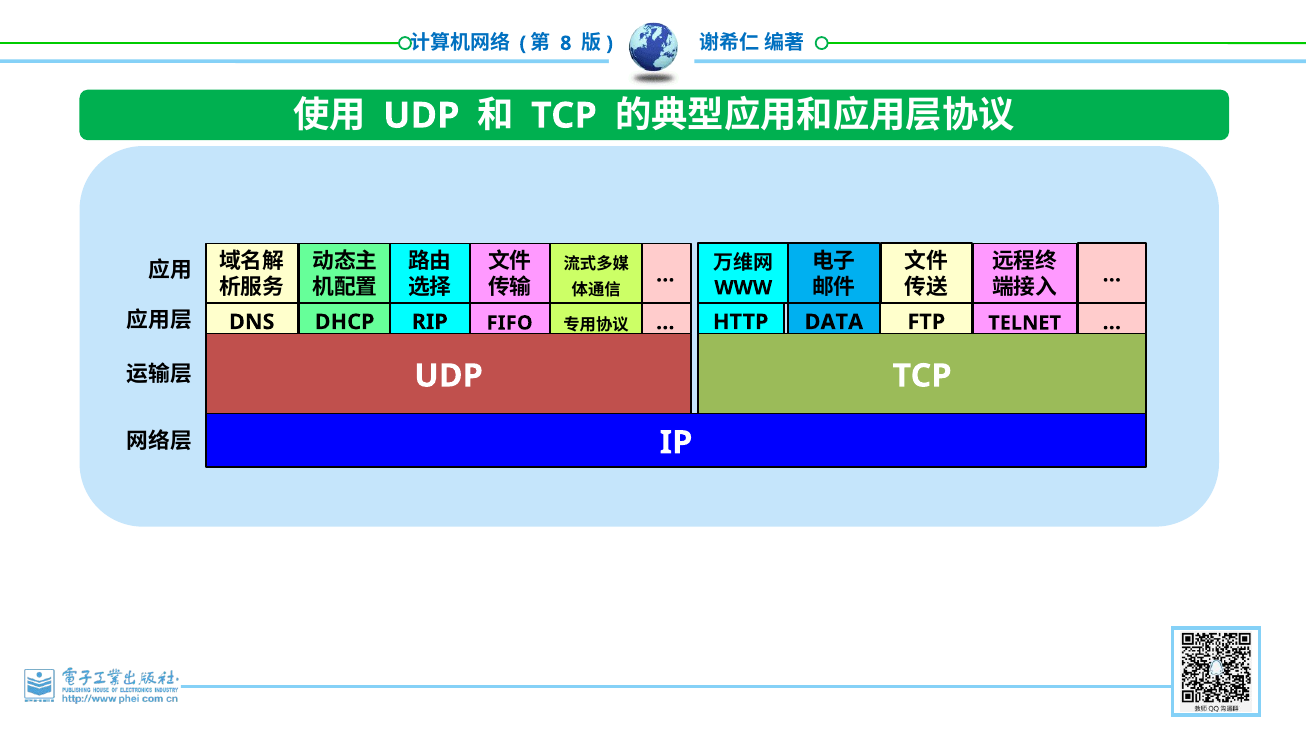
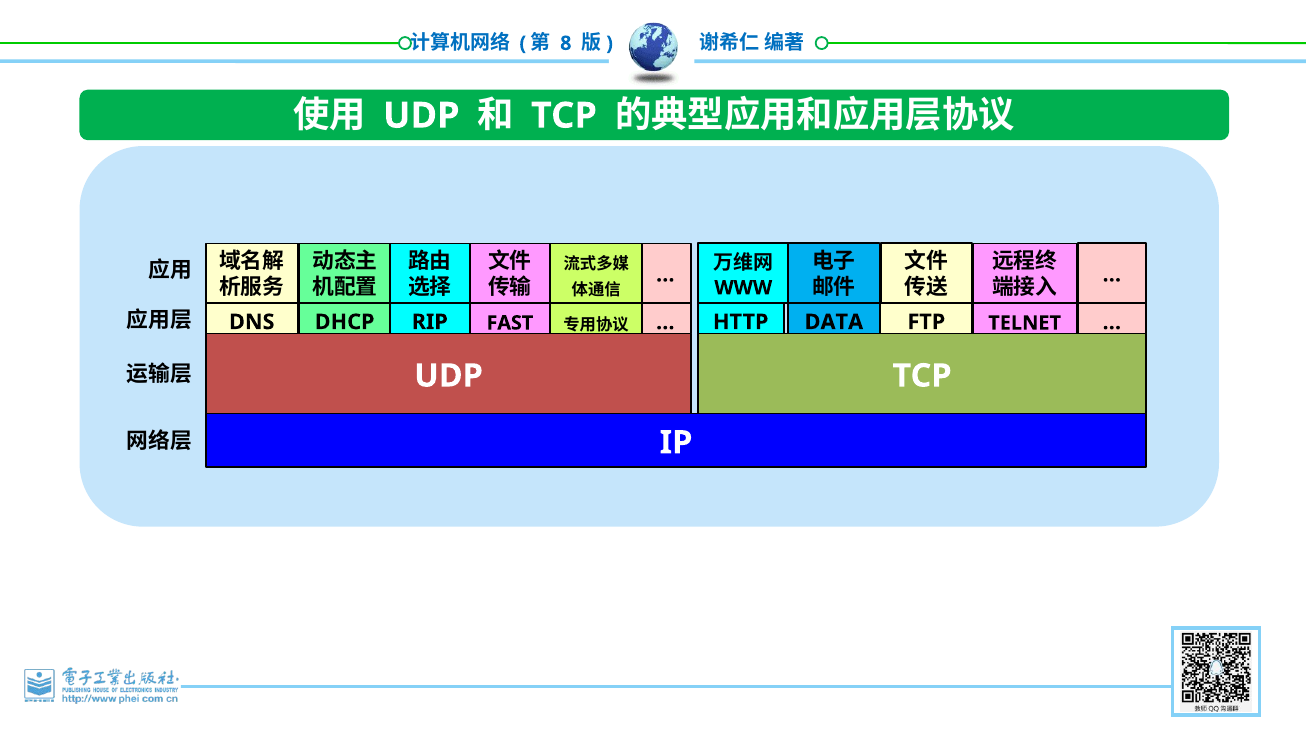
FIFO: FIFO -> FAST
